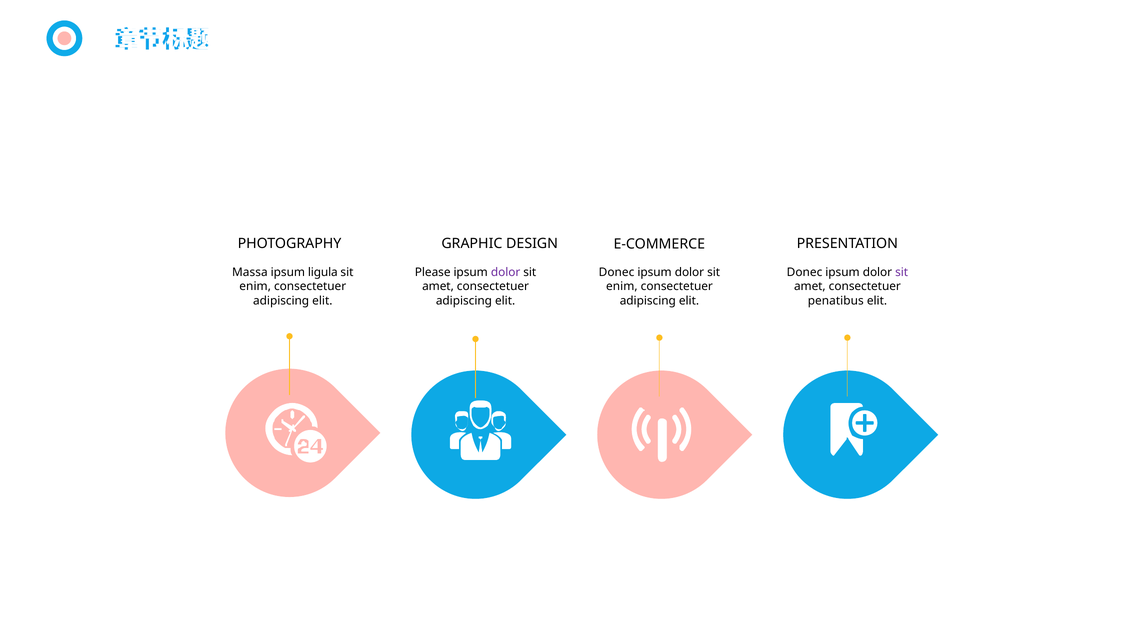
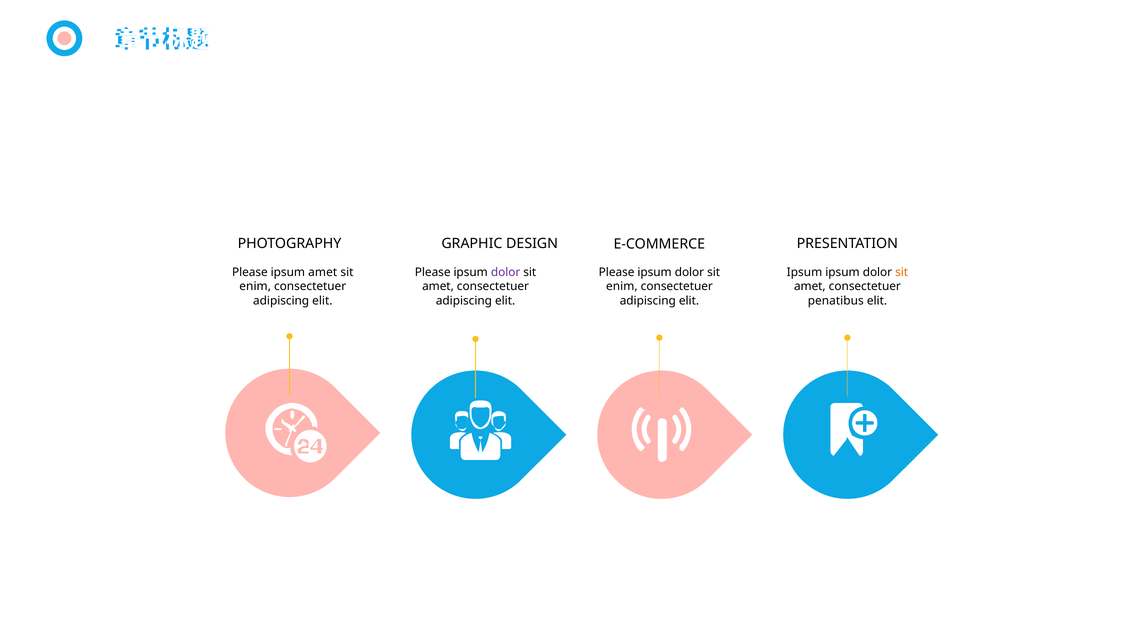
Massa at (250, 273): Massa -> Please
ipsum ligula: ligula -> amet
Donec at (617, 273): Donec -> Please
Donec at (805, 273): Donec -> Ipsum
sit at (902, 273) colour: purple -> orange
